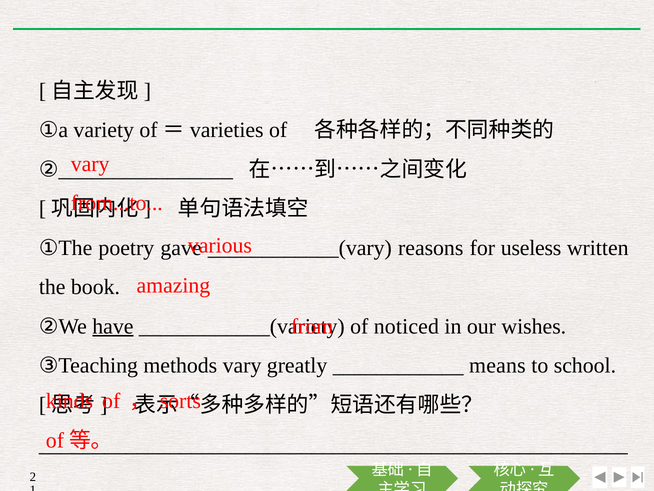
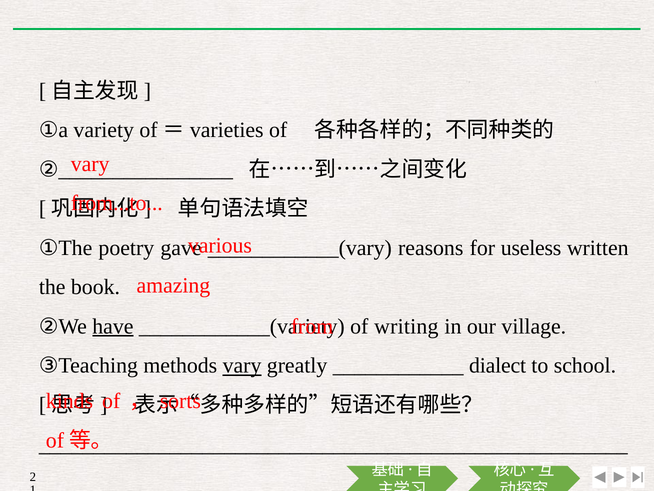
noticed: noticed -> writing
wishes: wishes -> village
vary at (242, 365) underline: none -> present
means: means -> dialect
